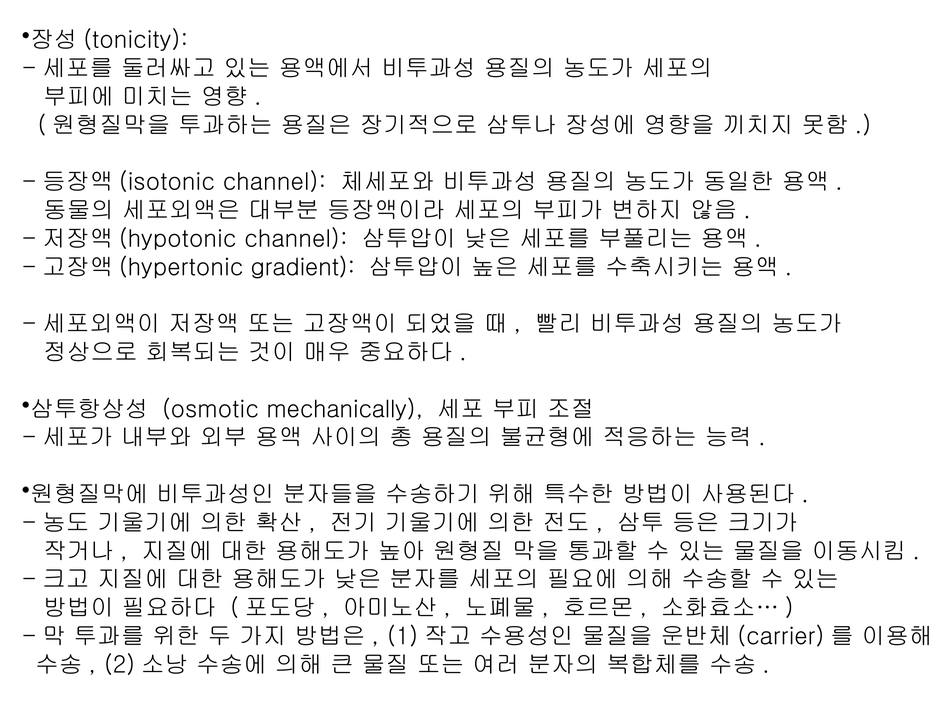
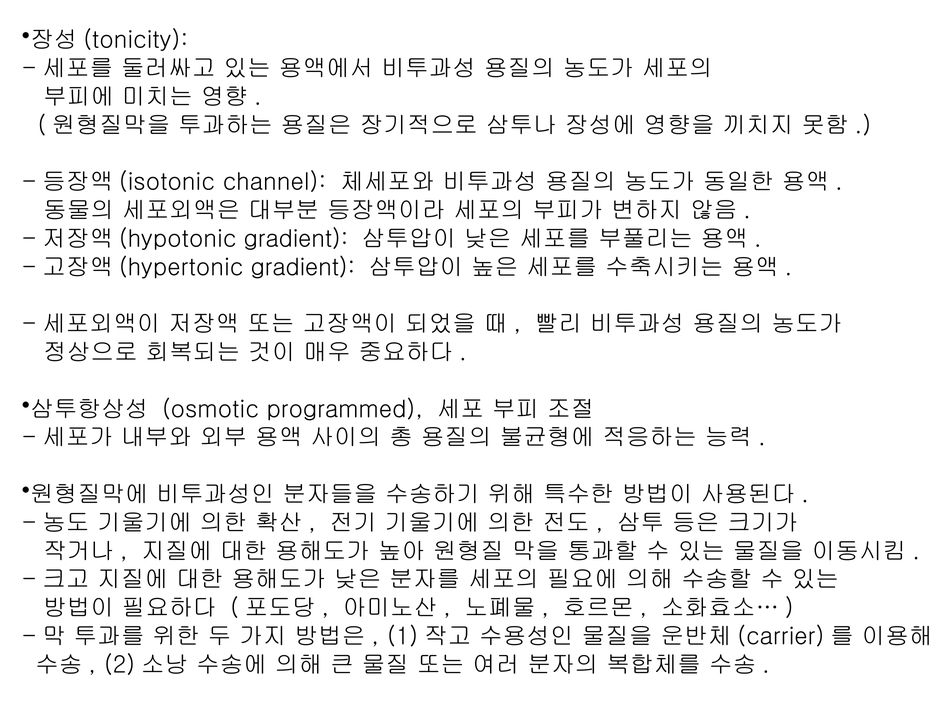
channel at (296, 239): channel -> gradient
mechanically: mechanically -> programmed
